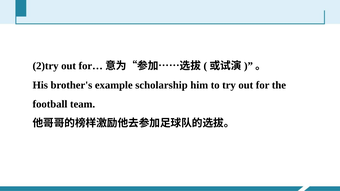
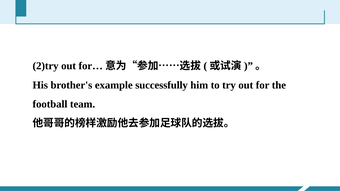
scholarship: scholarship -> successfully
